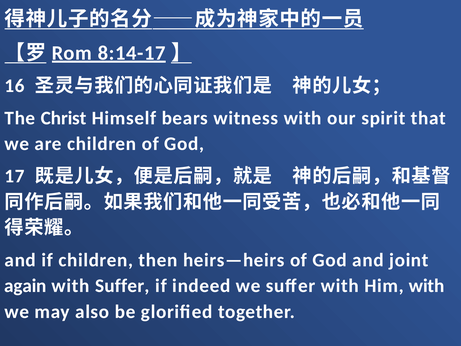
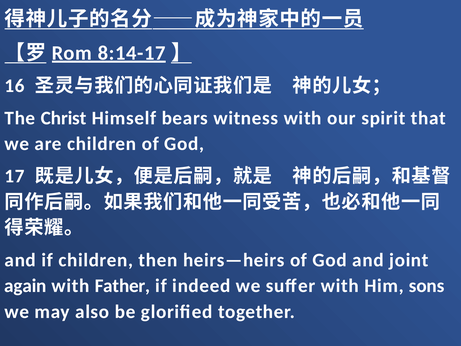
with Suffer: Suffer -> Father
Him with: with -> sons
